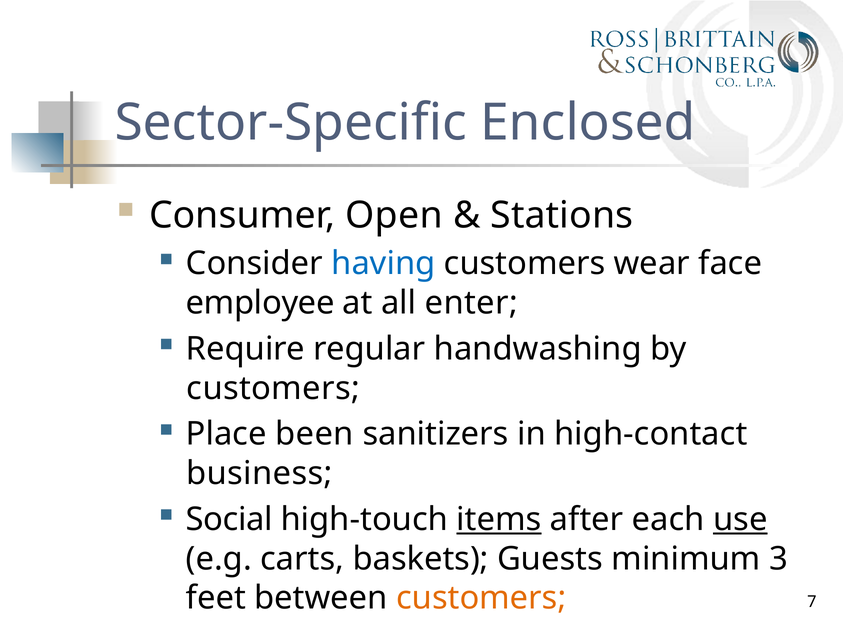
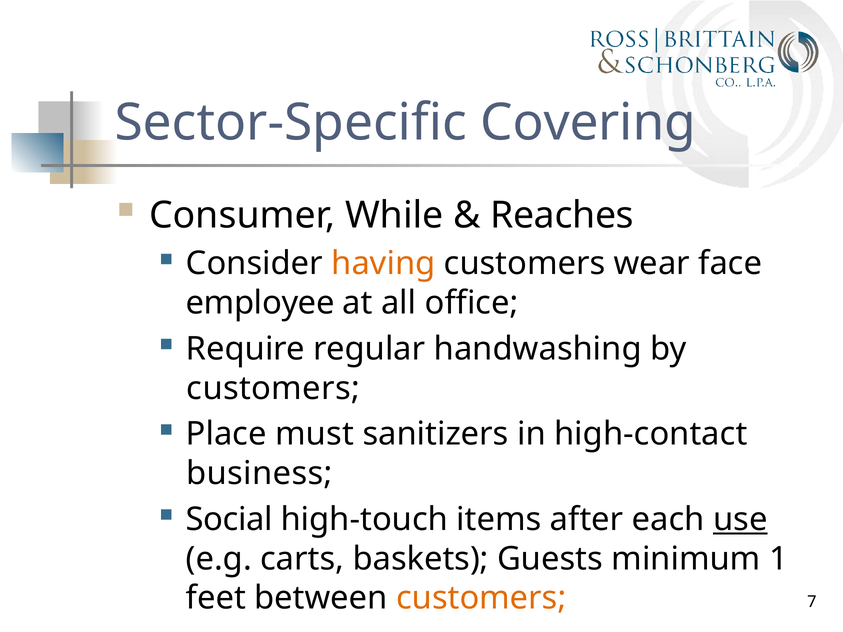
Enclosed: Enclosed -> Covering
Open: Open -> While
Stations: Stations -> Reaches
having colour: blue -> orange
enter: enter -> office
been: been -> must
items underline: present -> none
3: 3 -> 1
